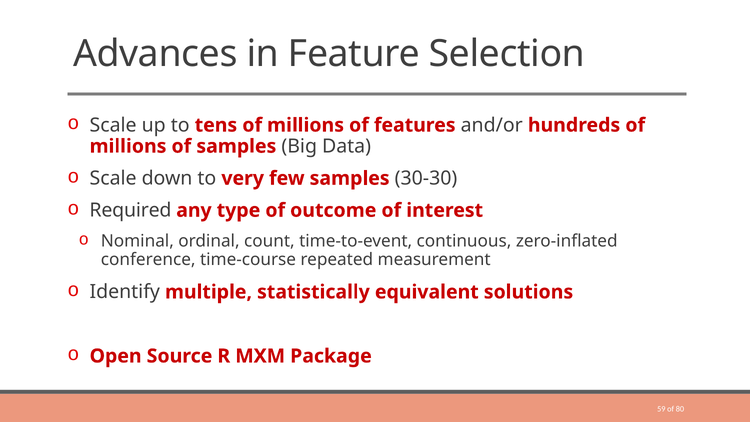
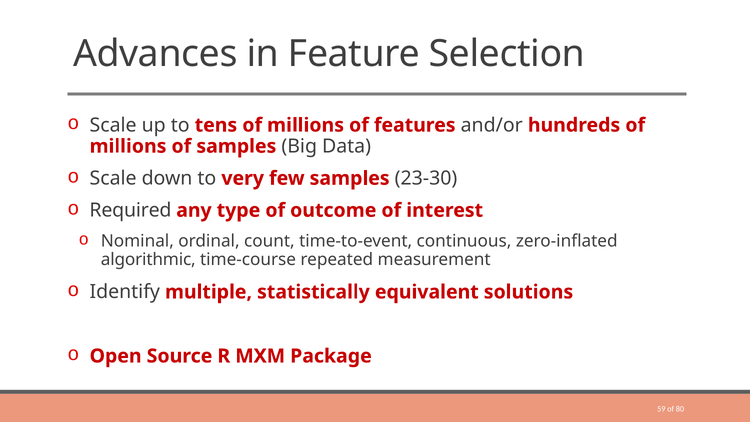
30-30: 30-30 -> 23-30
conference: conference -> algorithmic
